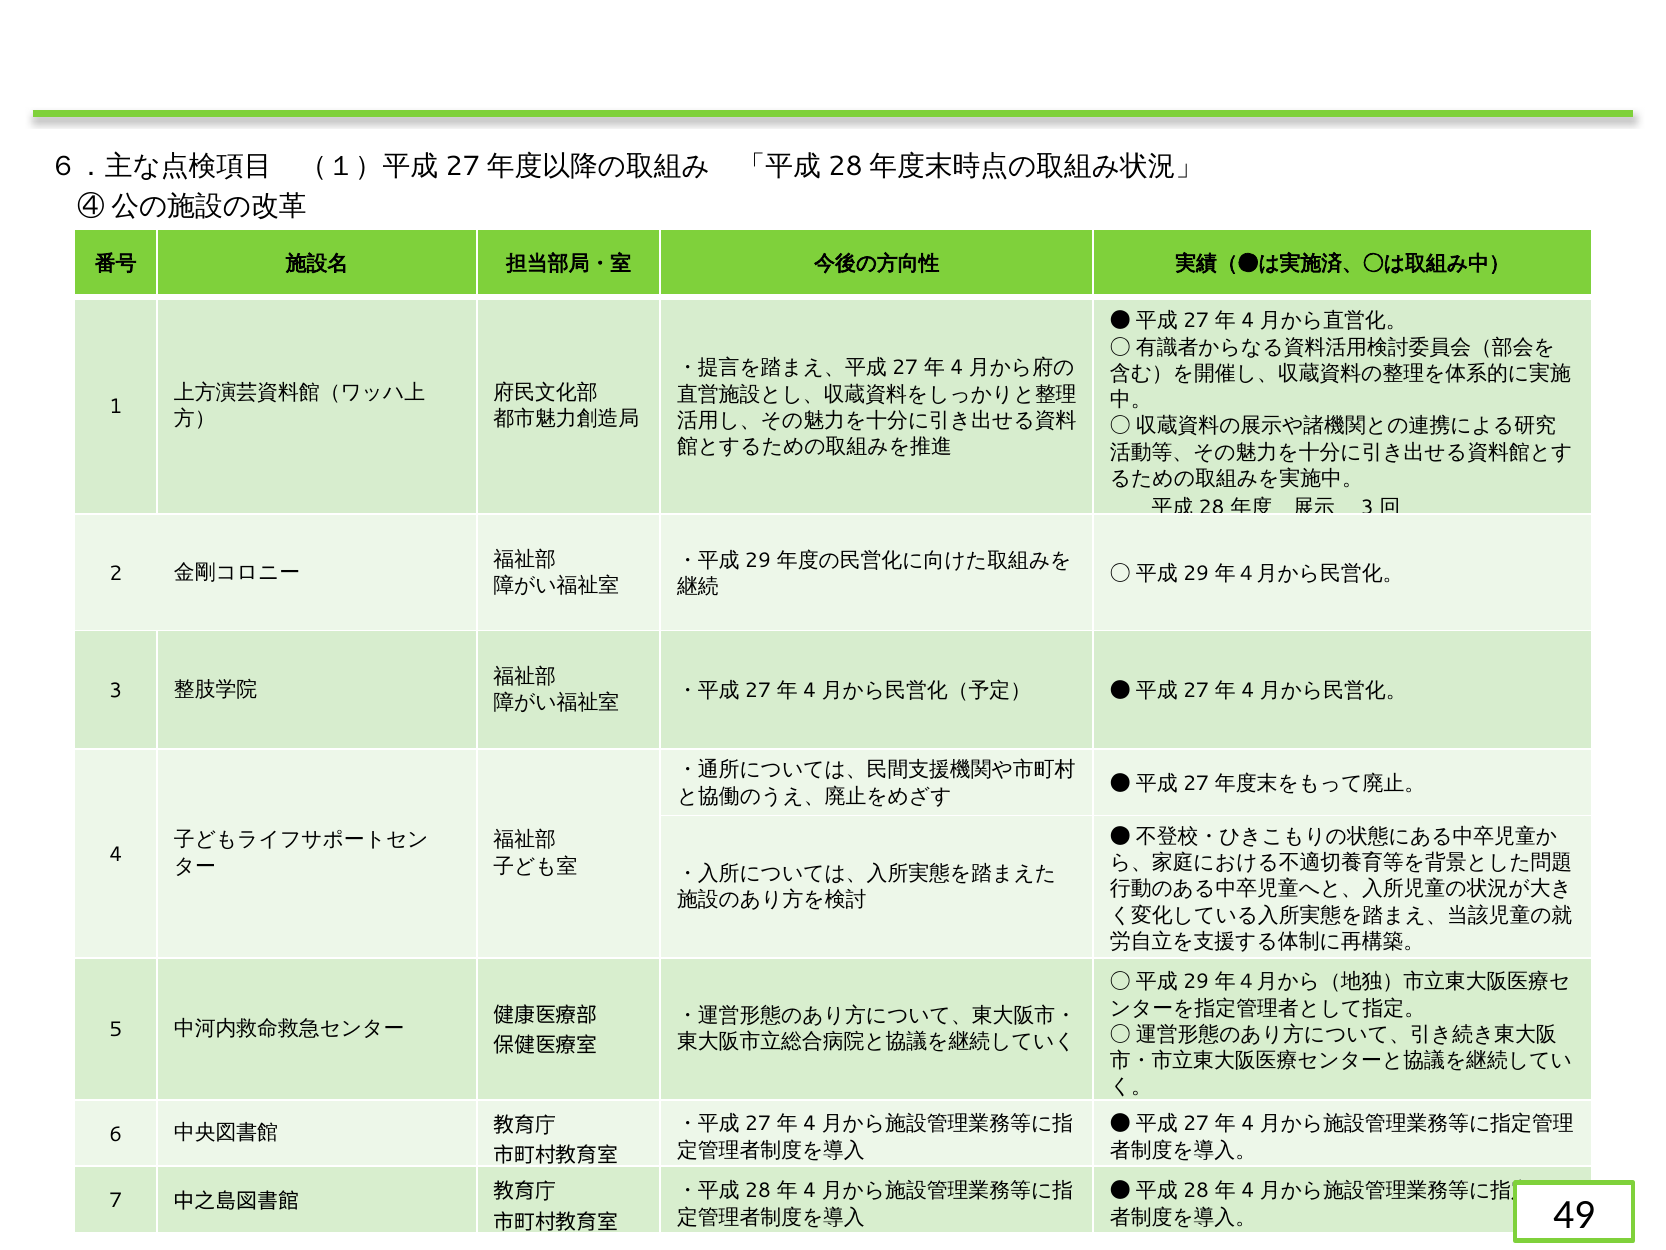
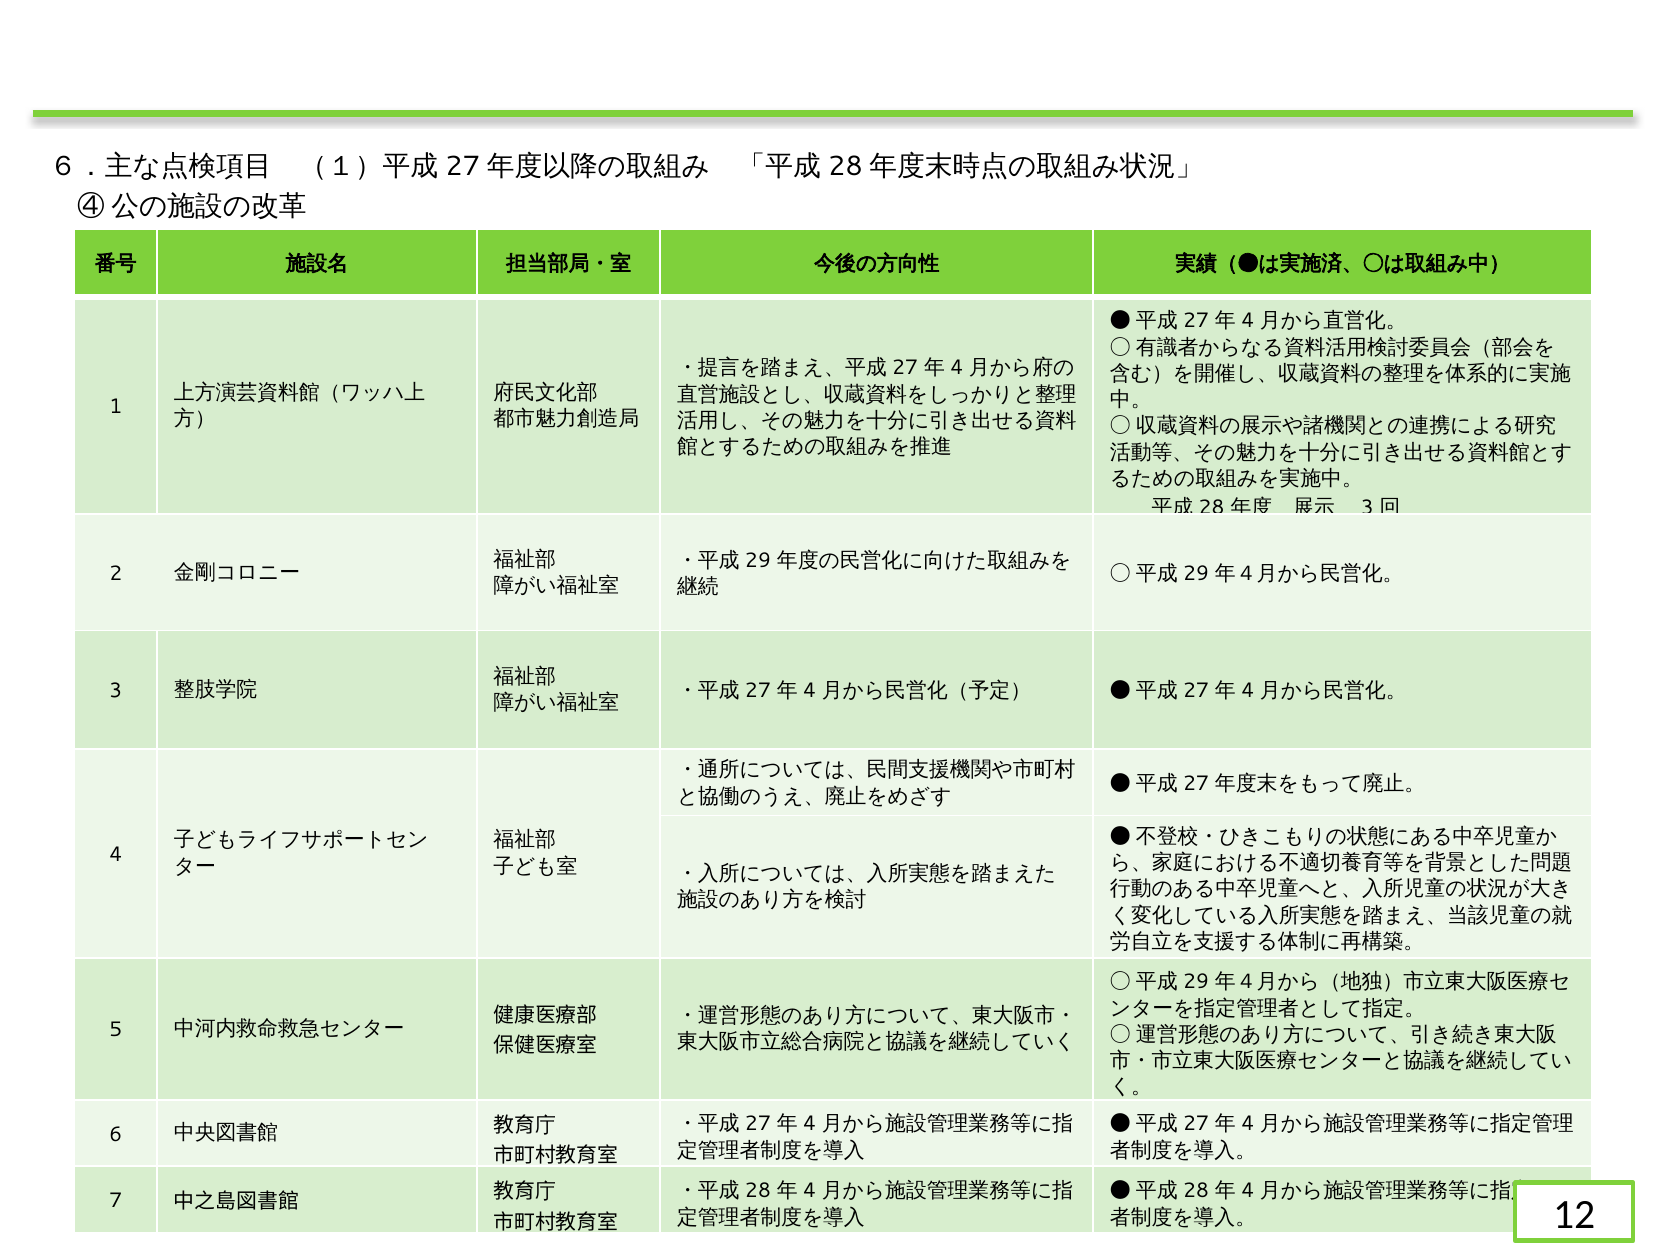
49: 49 -> 12
